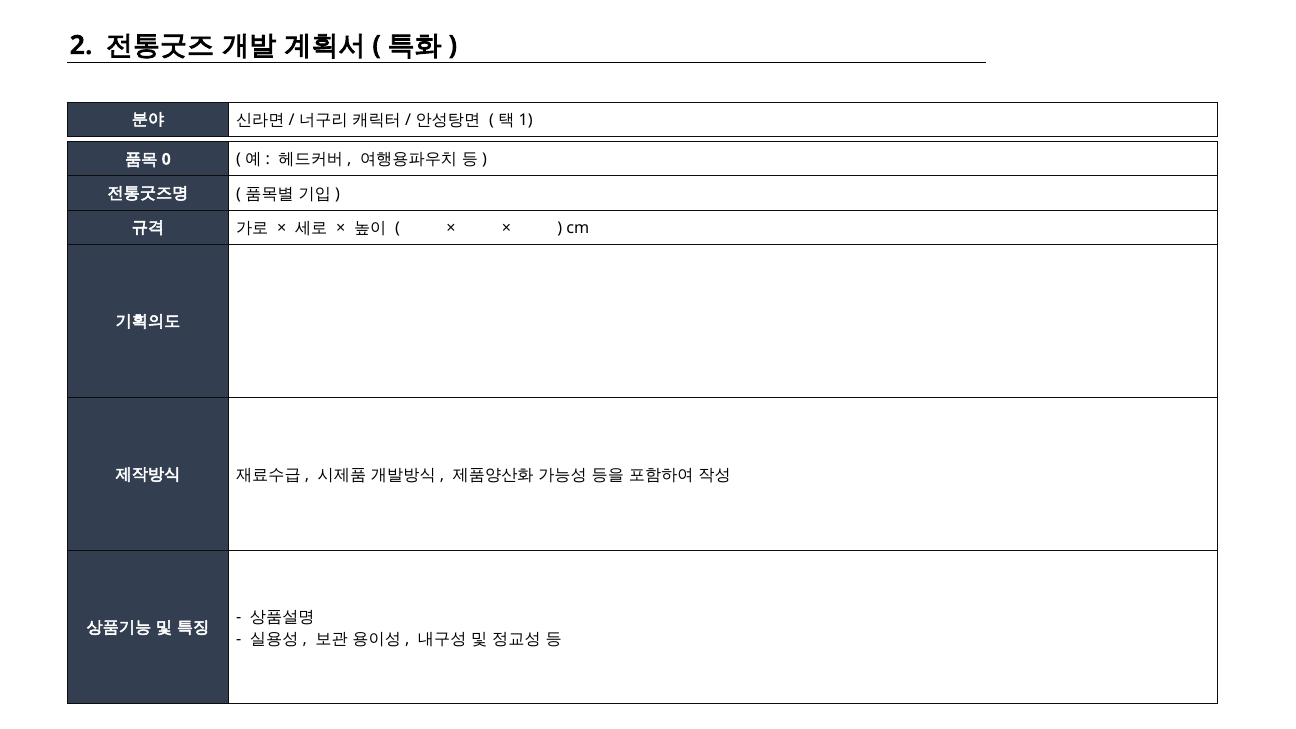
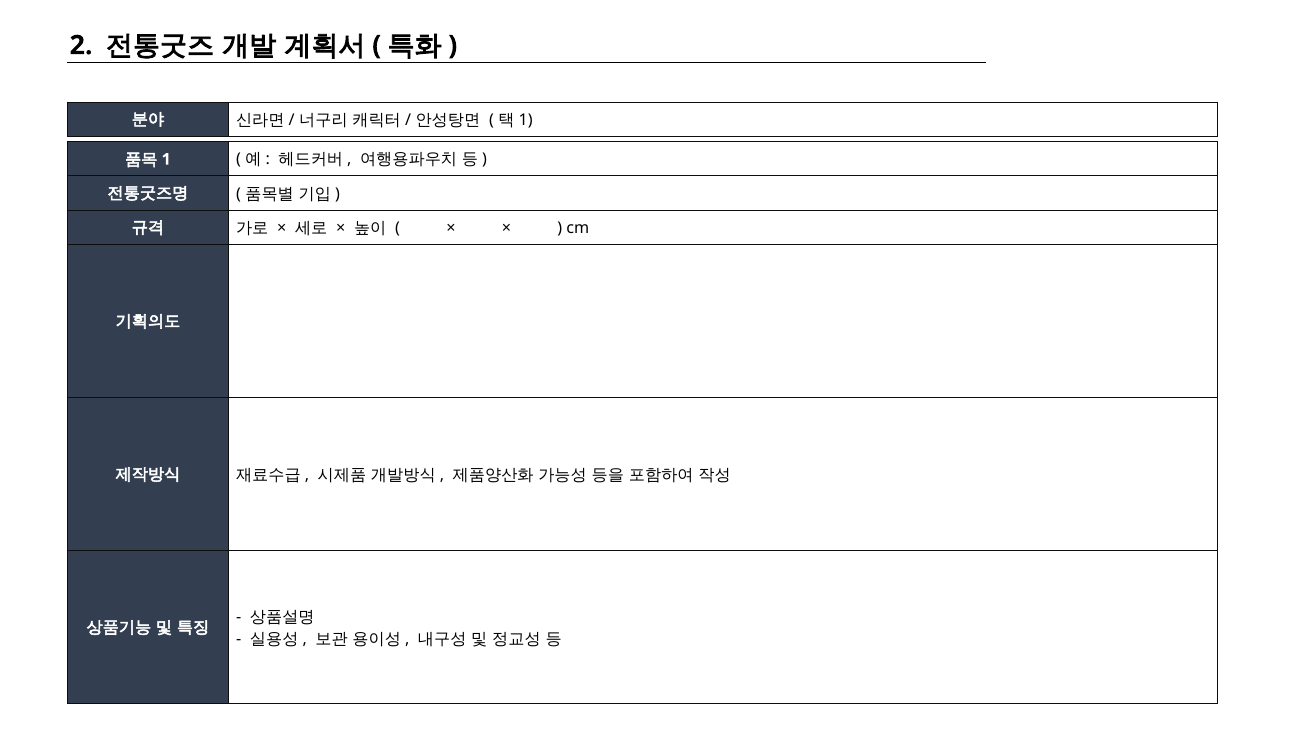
0 at (166, 159): 0 -> 1
